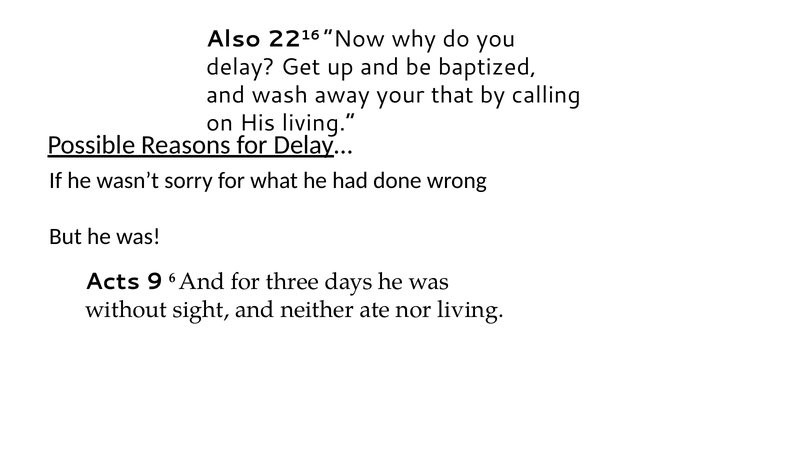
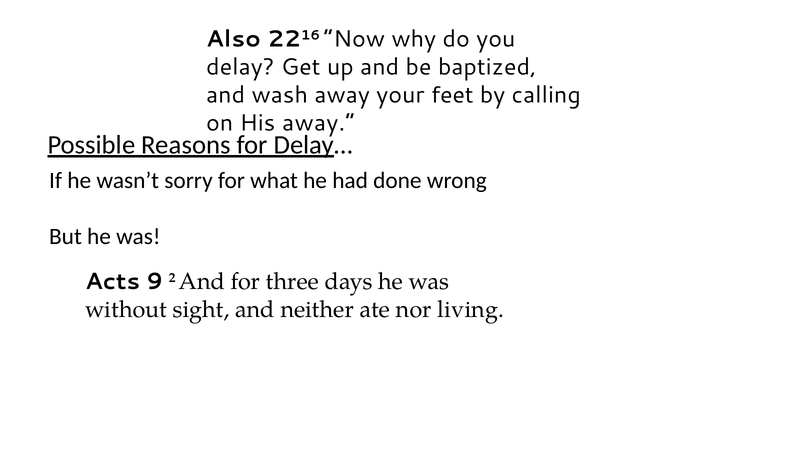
that: that -> feet
His living: living -> away
6: 6 -> 2
